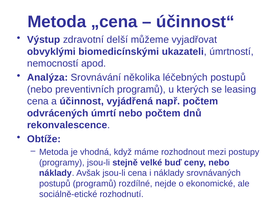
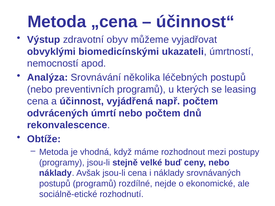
delší: delší -> obyv
